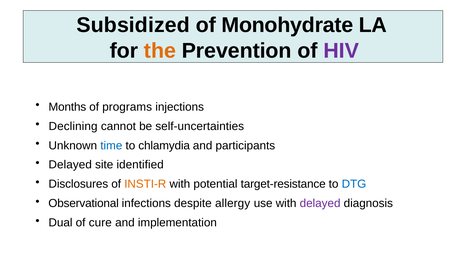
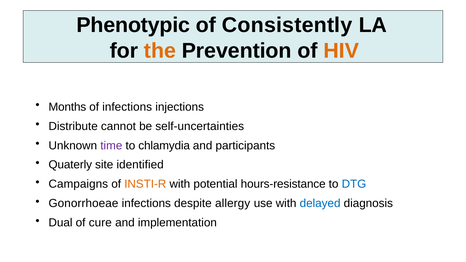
Subsidized: Subsidized -> Phenotypic
Monohydrate: Monohydrate -> Consistently
HIV colour: purple -> orange
of programs: programs -> infections
Declining: Declining -> Distribute
time colour: blue -> purple
Delayed at (70, 165): Delayed -> Quaterly
Disclosures: Disclosures -> Campaigns
target-resistance: target-resistance -> hours-resistance
Observational: Observational -> Gonorrhoeae
delayed at (320, 204) colour: purple -> blue
